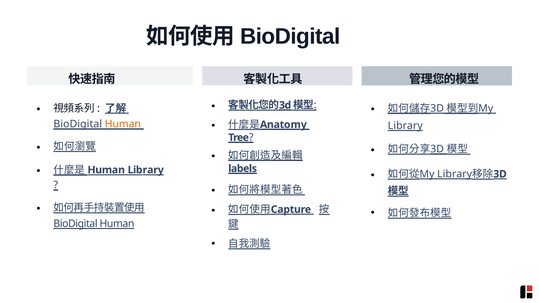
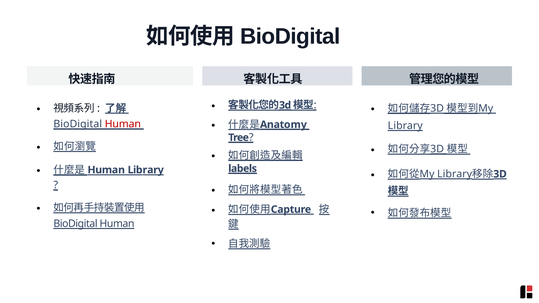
Human at (123, 124) colour: orange -> red
